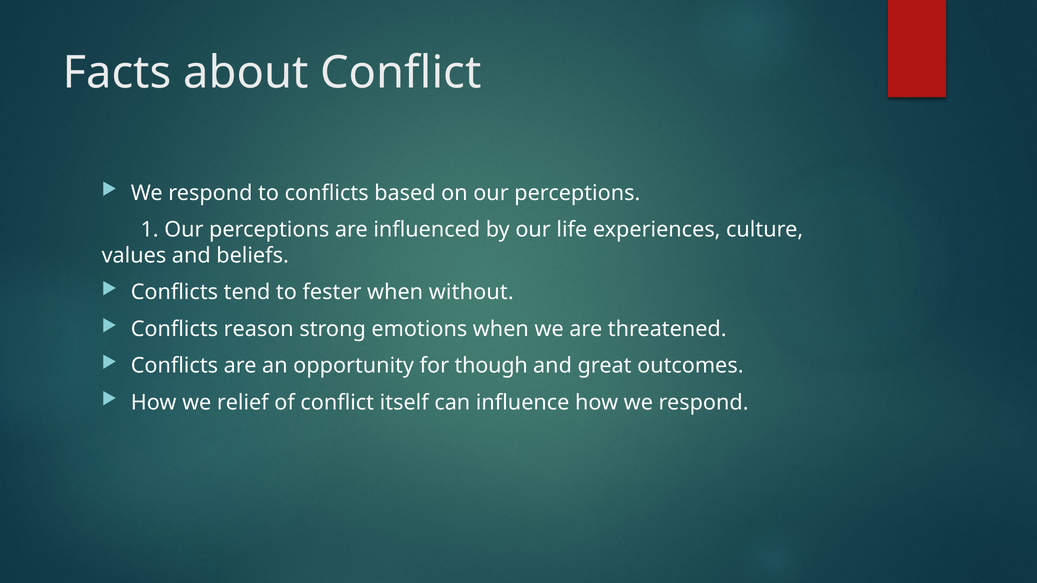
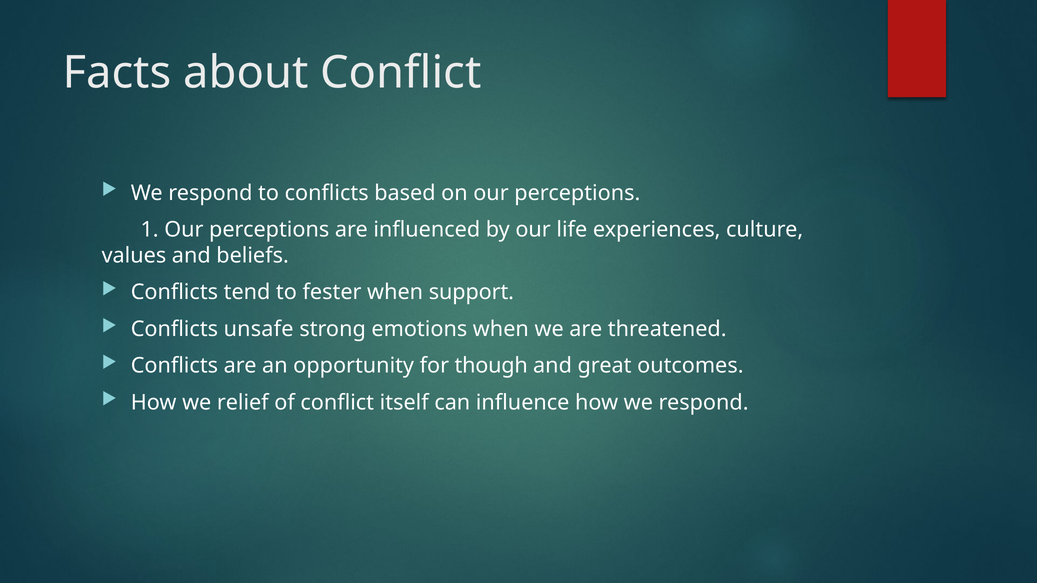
without: without -> support
reason: reason -> unsafe
